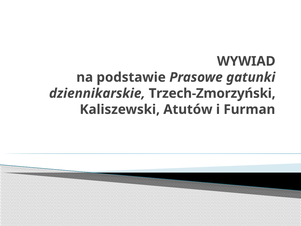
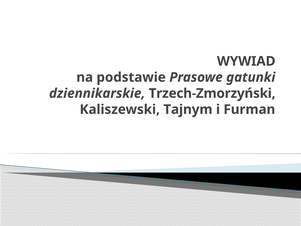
Atutów: Atutów -> Tajnym
